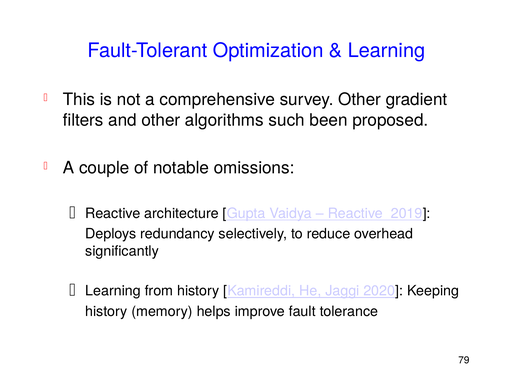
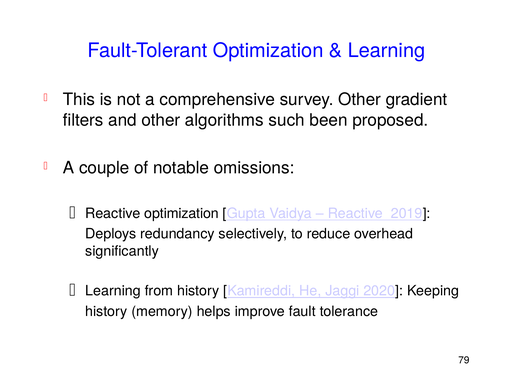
Reactive architecture: architecture -> optimization
